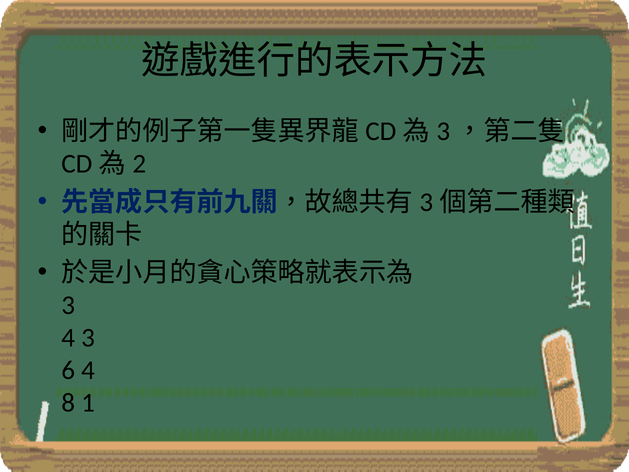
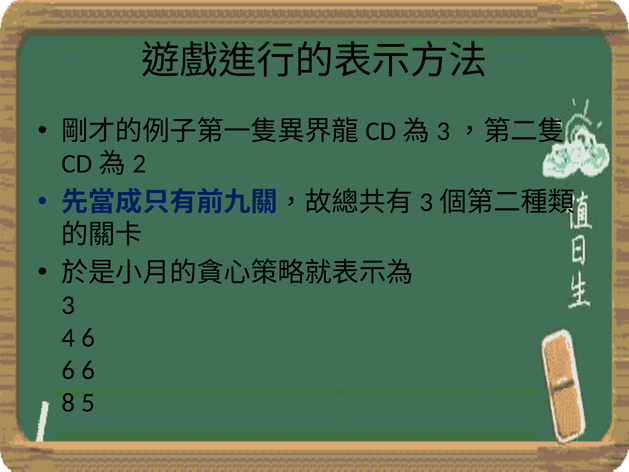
4 3: 3 -> 6
4 at (88, 370): 4 -> 6
1: 1 -> 5
